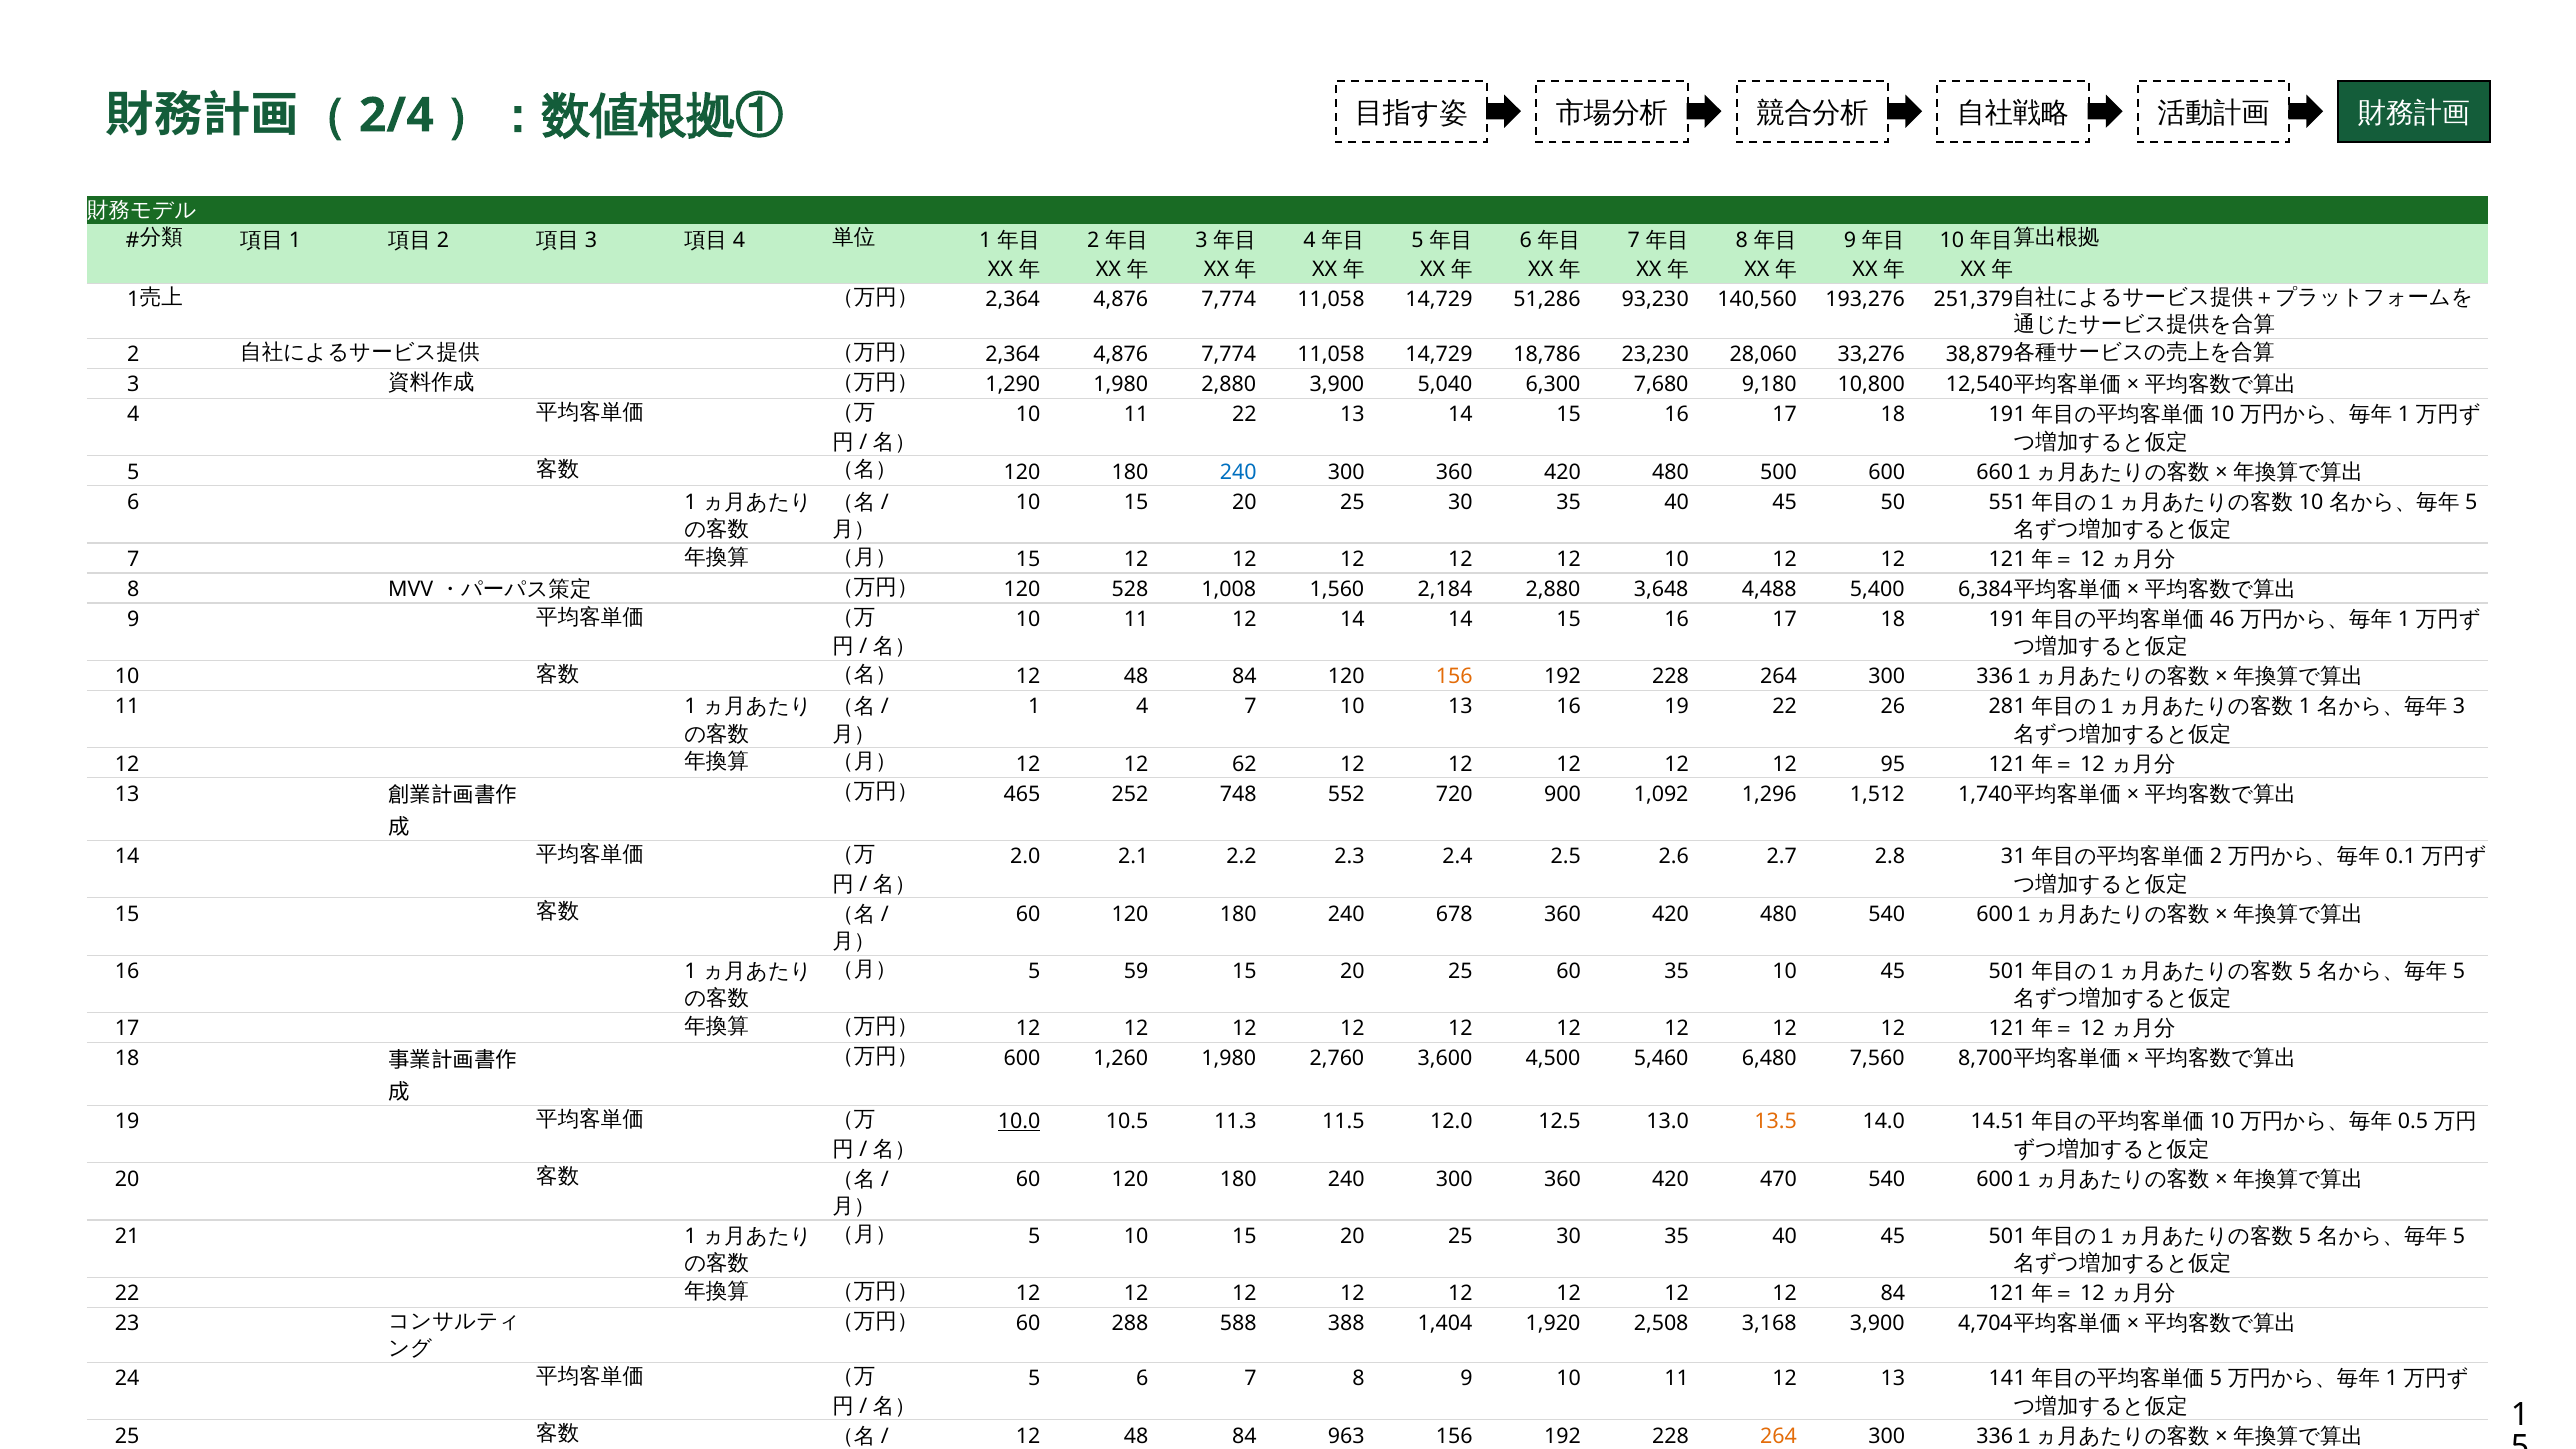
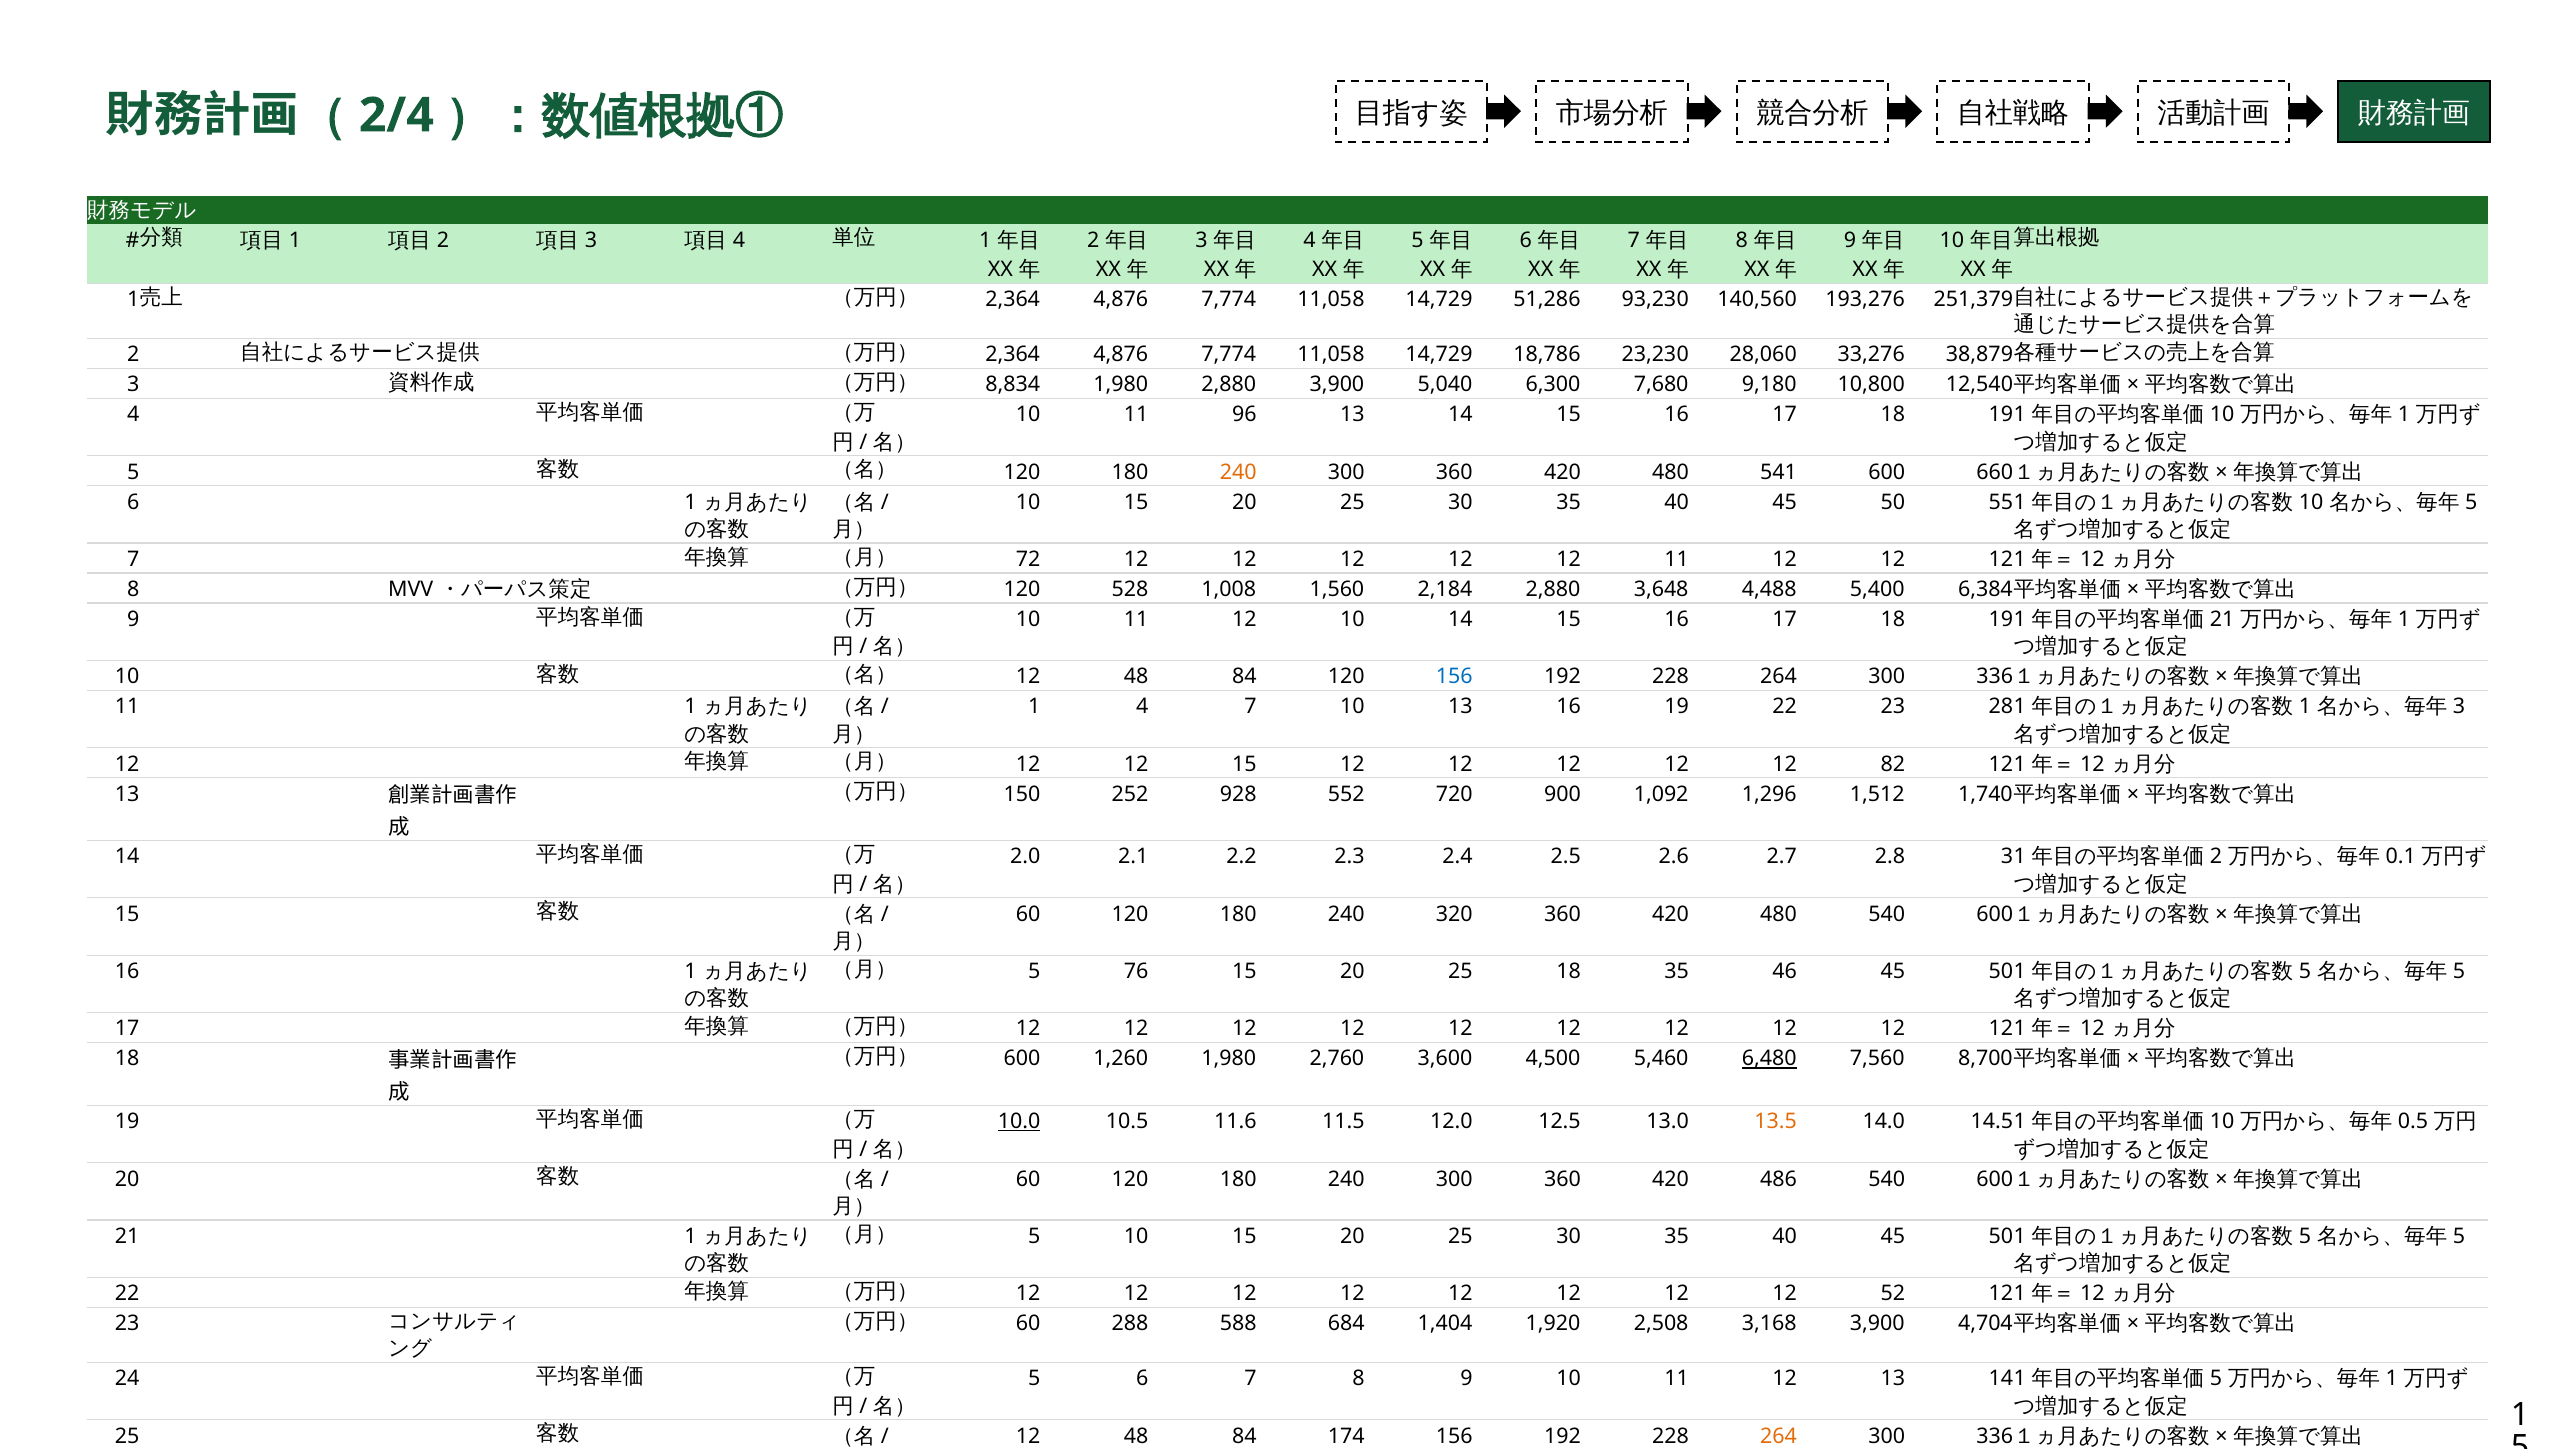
1,290: 1,290 -> 8,834
11 22: 22 -> 96
240 at (1238, 472) colour: blue -> orange
500: 500 -> 541
15 at (1028, 559): 15 -> 72
12 10: 10 -> 11
12 14: 14 -> 10
46 at (2222, 619): 46 -> 21
156 at (1454, 677) colour: orange -> blue
22 26: 26 -> 23
12 62: 62 -> 15
95: 95 -> 82
465: 465 -> 150
748: 748 -> 928
678: 678 -> 320
59: 59 -> 76
25 60: 60 -> 18
35 10: 10 -> 46
6,480 underline: none -> present
11.3: 11.3 -> 11.6
470: 470 -> 486
12 84: 84 -> 52
388: 388 -> 684
963: 963 -> 174
